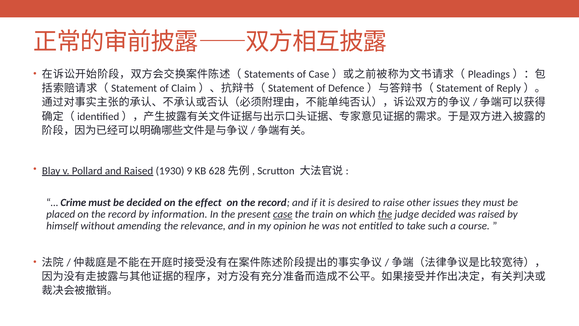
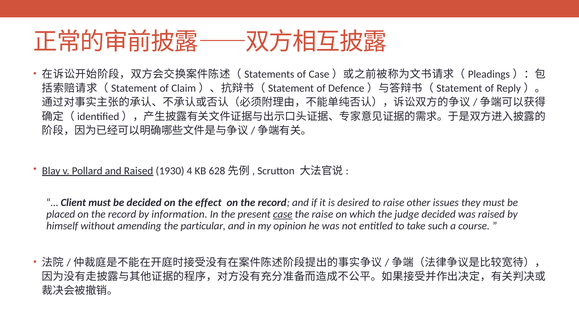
9: 9 -> 4
Crime: Crime -> Client
the train: train -> raise
the at (385, 214) underline: present -> none
relevance: relevance -> particular
